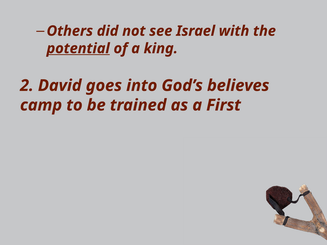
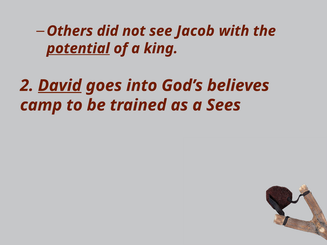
Israel: Israel -> Jacob
David underline: none -> present
First: First -> Sees
